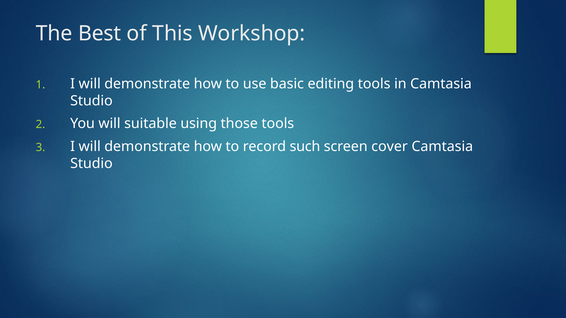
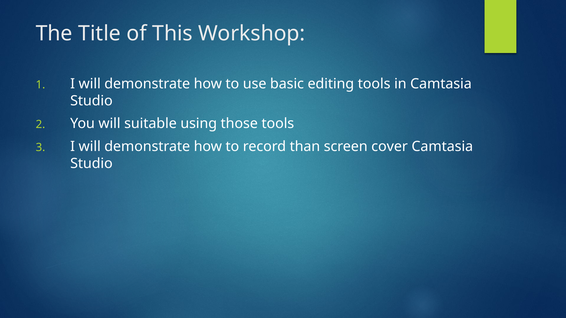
Best: Best -> Title
such: such -> than
